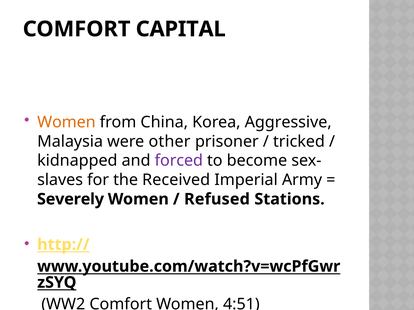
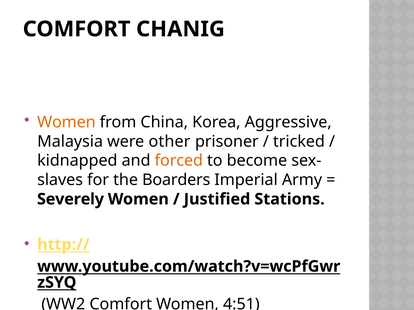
CAPITAL: CAPITAL -> CHANIG
forced colour: purple -> orange
Received: Received -> Boarders
Refused: Refused -> Justified
